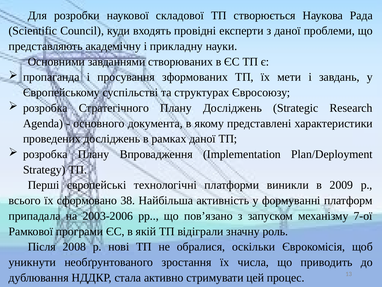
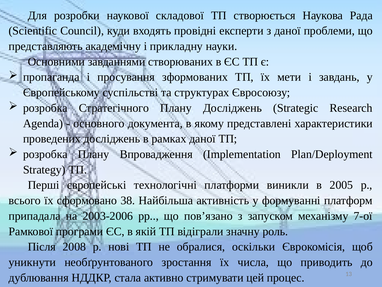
2009: 2009 -> 2005
